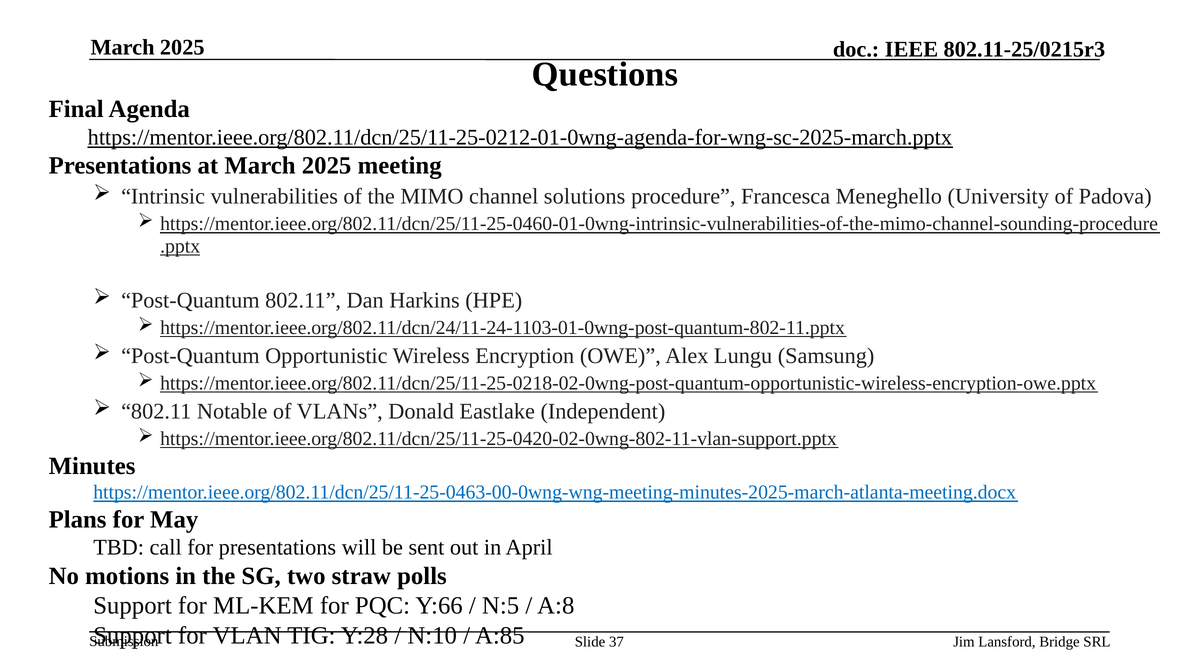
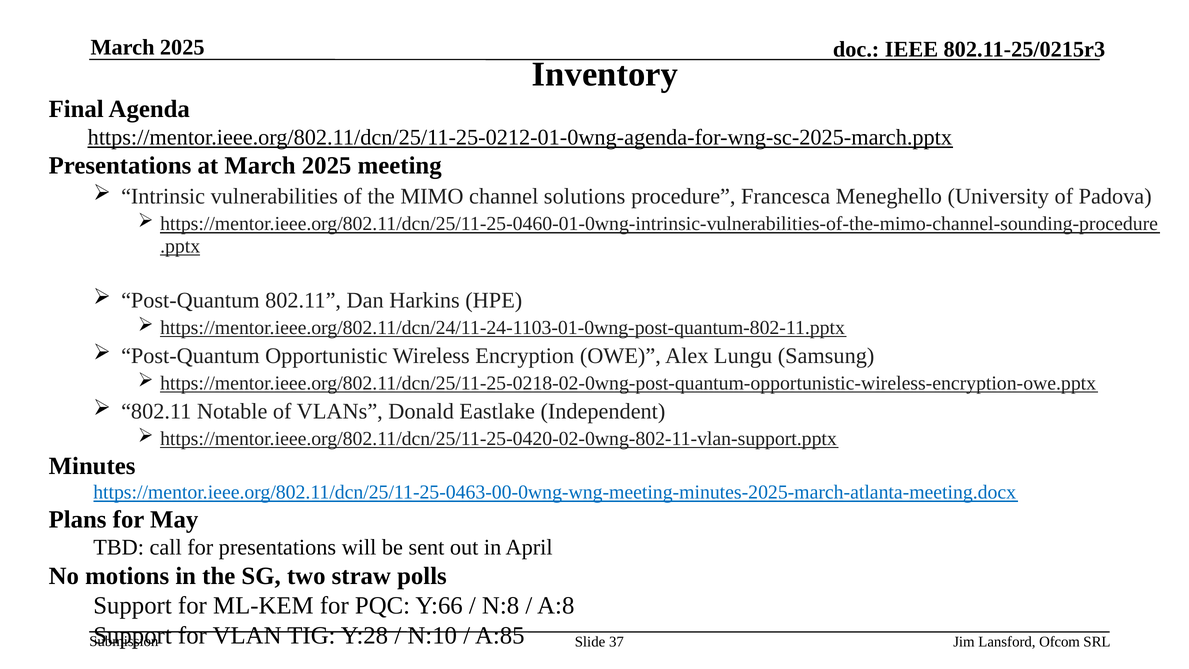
Questions: Questions -> Inventory
N:5: N:5 -> N:8
Bridge: Bridge -> Ofcom
